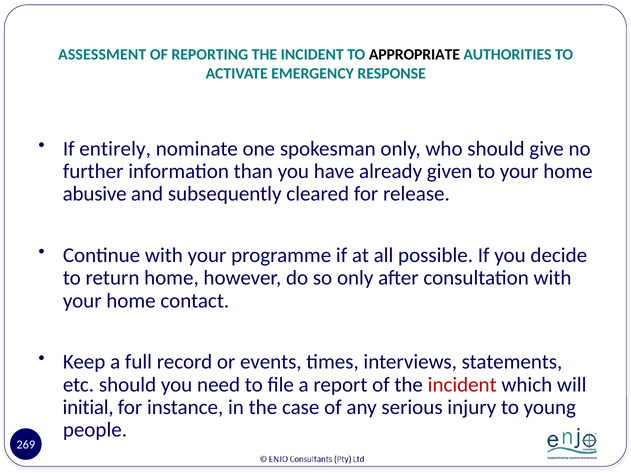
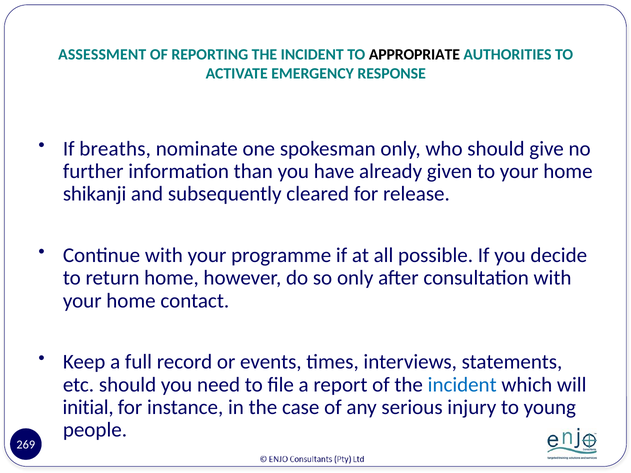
entirely: entirely -> breaths
abusive: abusive -> shikanji
incident at (462, 385) colour: red -> blue
